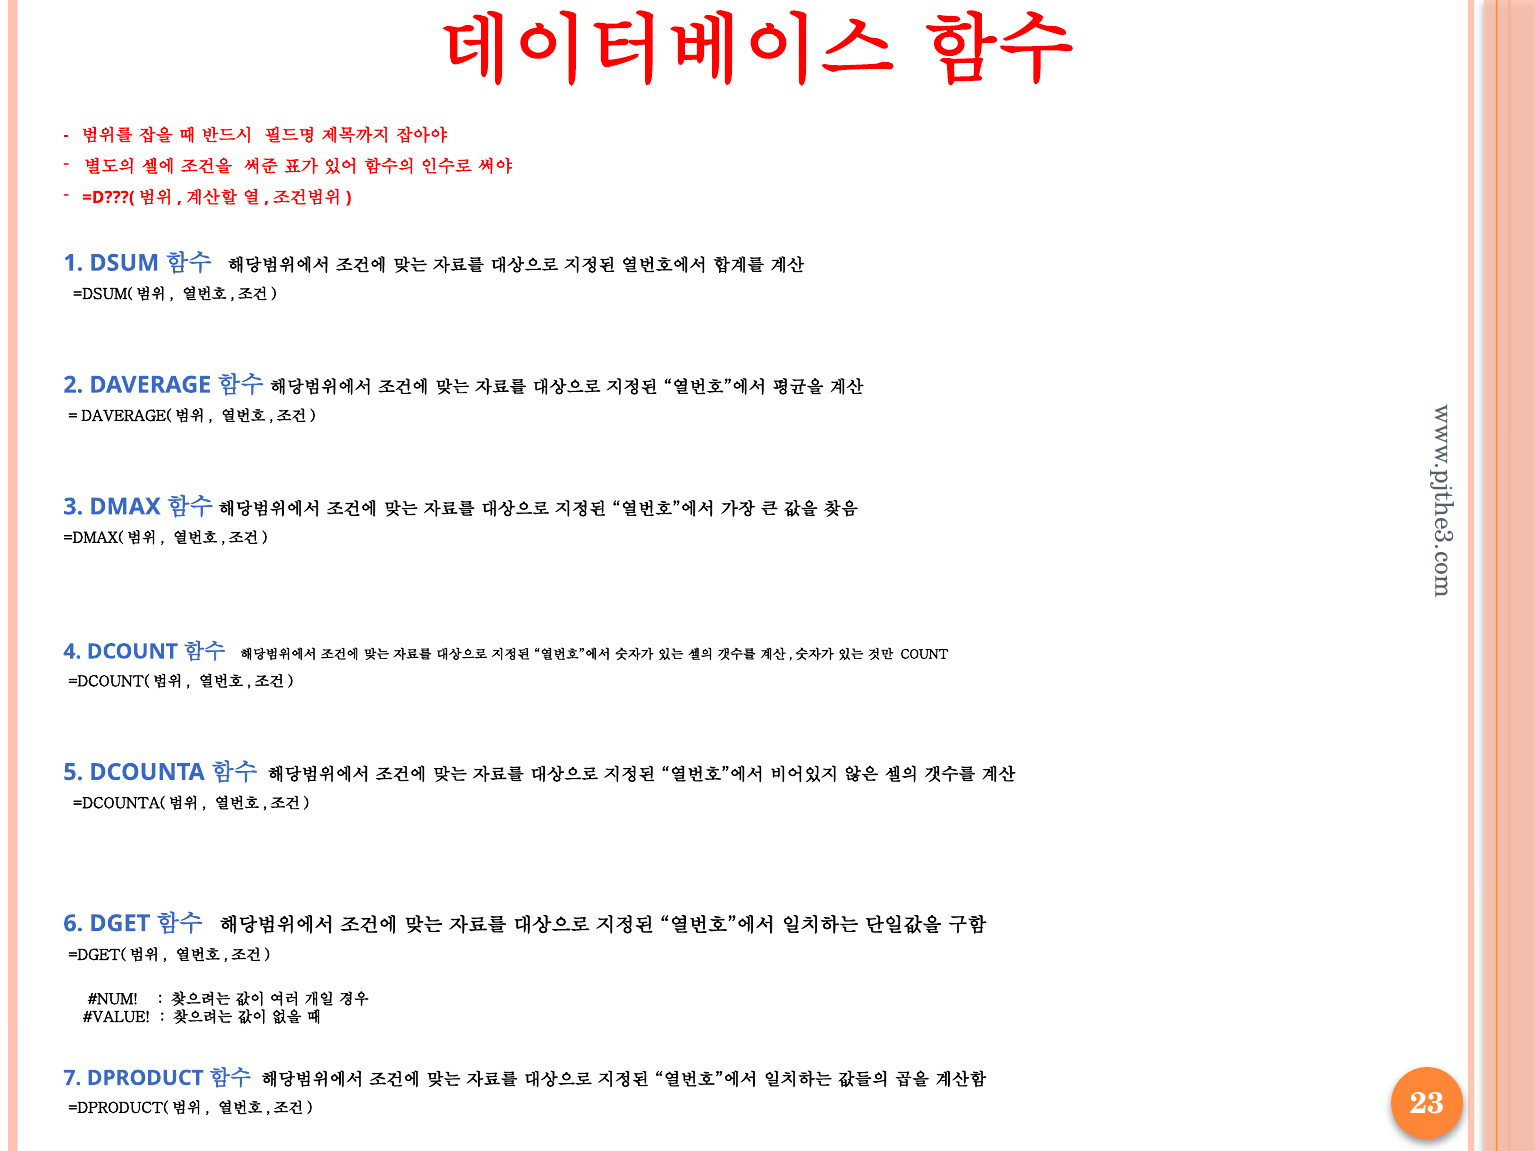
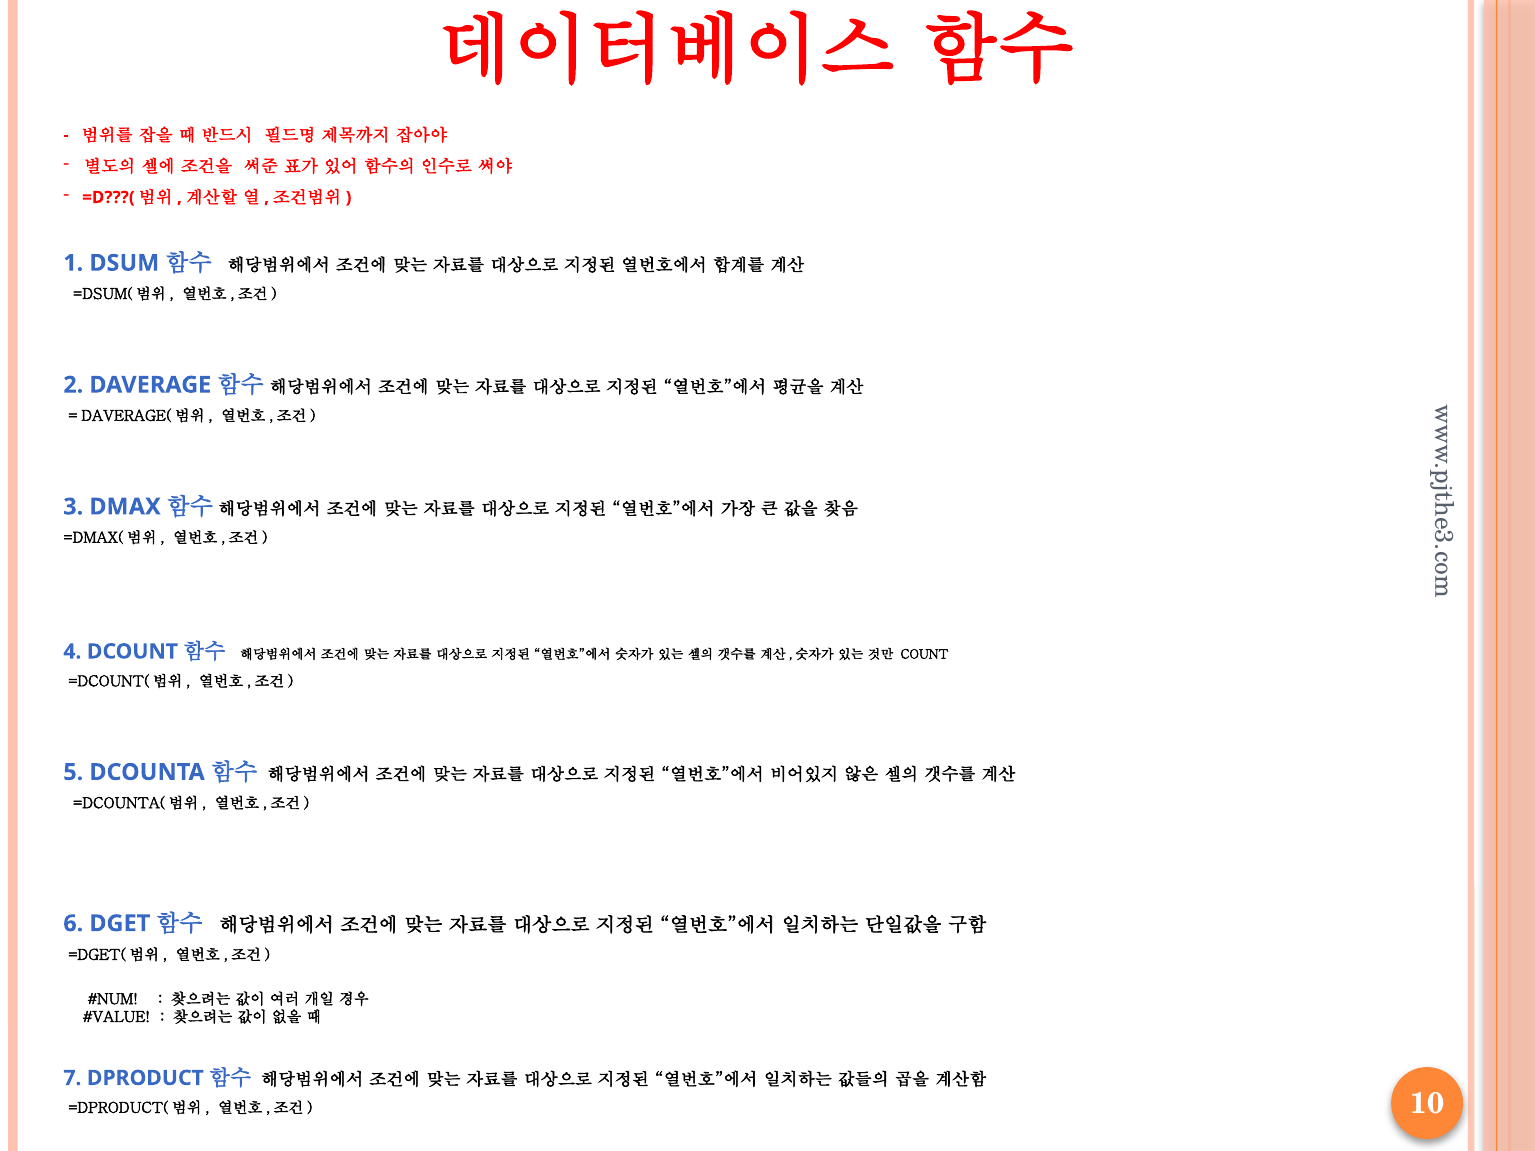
23: 23 -> 10
